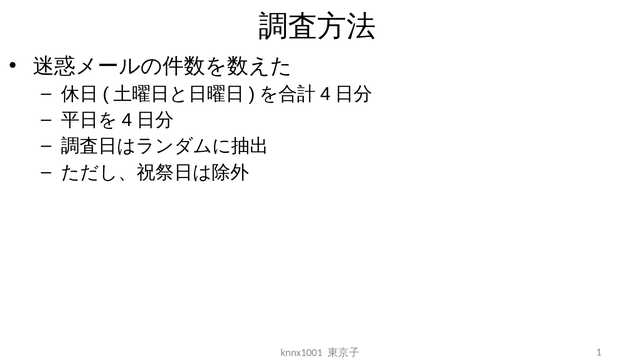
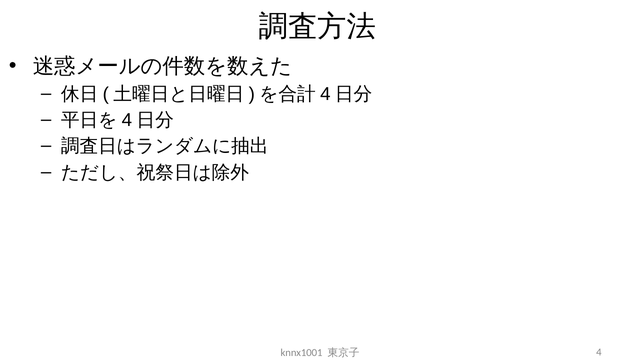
1 at (599, 353): 1 -> 4
